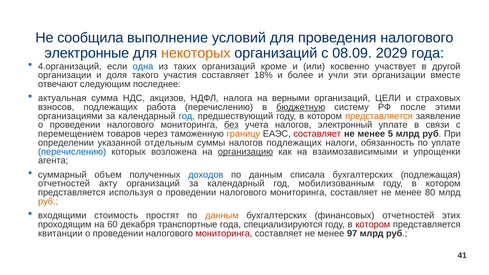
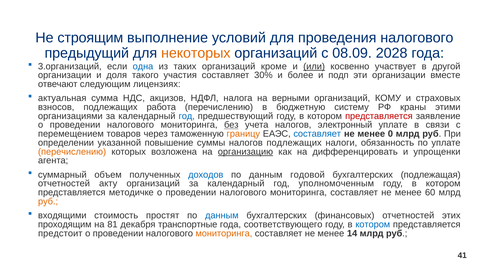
сообщила: сообщила -> строящим
электронные: электронные -> предыдущий
2029: 2029 -> 2028
4.организаций: 4.организаций -> 3.организаций
или underline: none -> present
18%: 18% -> 30%
учли: учли -> подп
последнее: последнее -> лицензиях
ЦЕЛИ: ЦЕЛИ -> КОМУ
бюджетную underline: present -> none
после: после -> краны
представляется at (379, 116) colour: orange -> red
составляет at (317, 134) colour: red -> blue
5: 5 -> 0
отдельным: отдельным -> повышение
перечислению at (72, 152) colour: blue -> orange
взаимозависимыми: взаимозависимыми -> дифференцировать
списала: списала -> годовой
мобилизованным: мобилизованным -> уполномоченным
используя: используя -> методичке
80: 80 -> 60
данным at (222, 216) colour: orange -> blue
60: 60 -> 81
специализируются: специализируются -> соответствующего
котором at (373, 224) colour: red -> blue
квитанции: квитанции -> предстоит
мониторинга at (224, 233) colour: red -> orange
97: 97 -> 14
